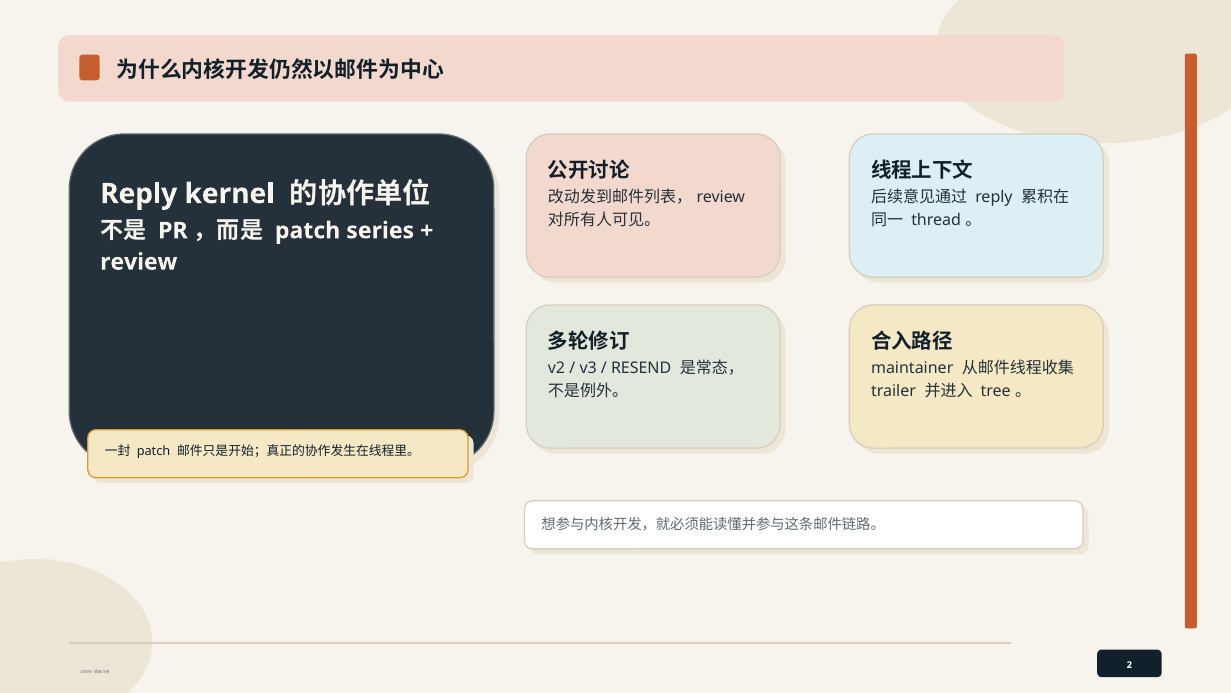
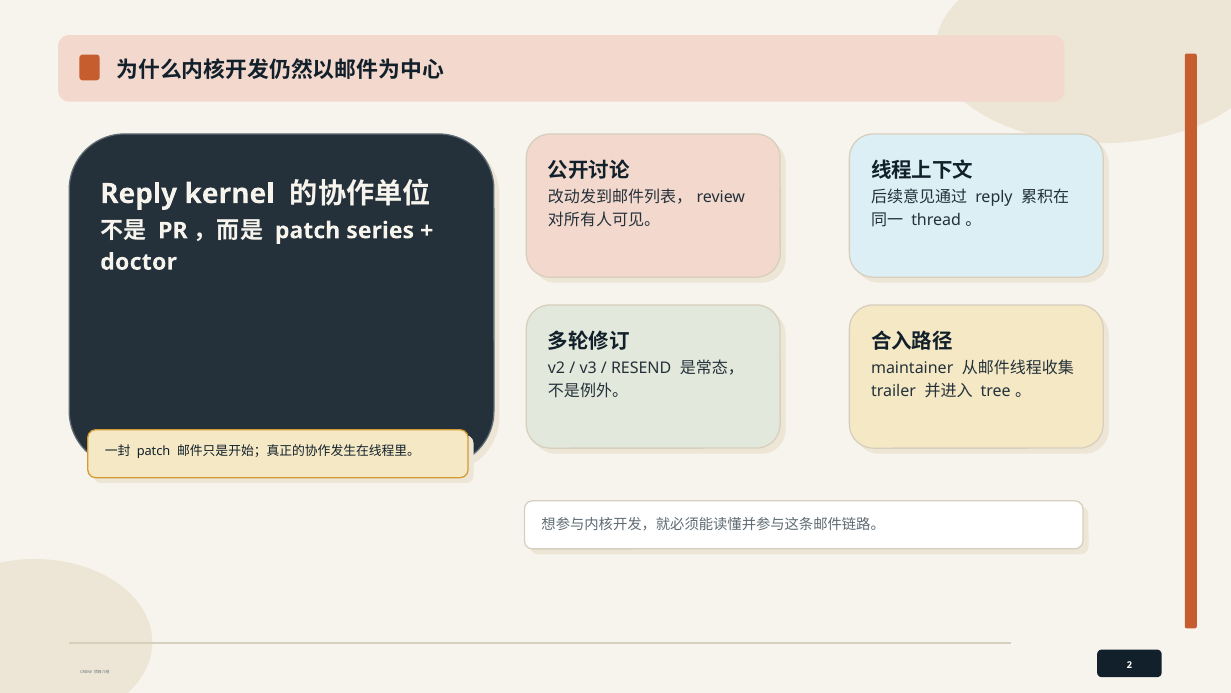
review at (139, 262): review -> doctor
